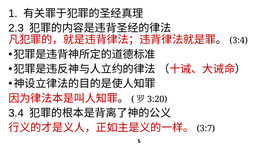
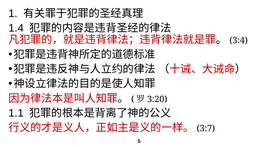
2.3: 2.3 -> 1.4
3.4: 3.4 -> 1.1
